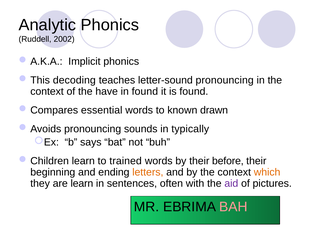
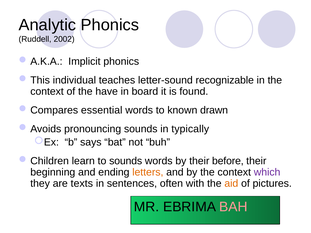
decoding: decoding -> individual
letter-sound pronouncing: pronouncing -> recognizable
in found: found -> board
to trained: trained -> sounds
which colour: orange -> purple
are learn: learn -> texts
aid colour: purple -> orange
